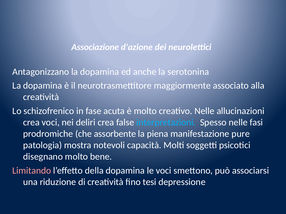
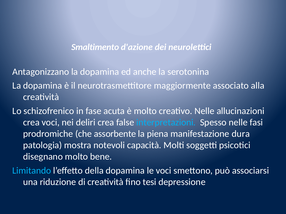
Associazione: Associazione -> Smaltimento
pure: pure -> dura
Limitando colour: pink -> light blue
